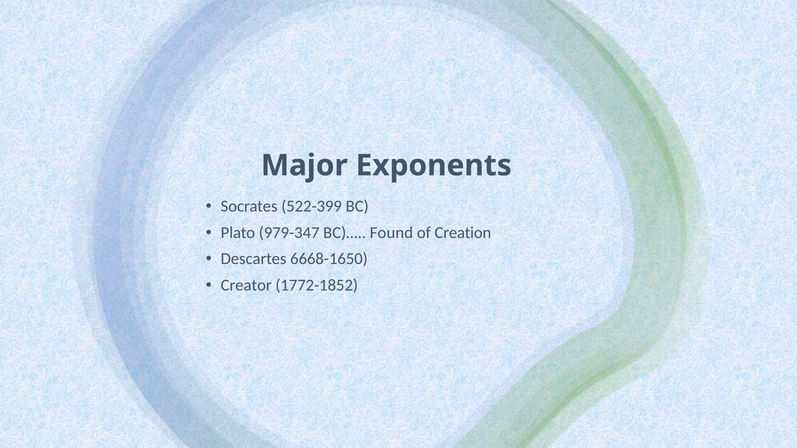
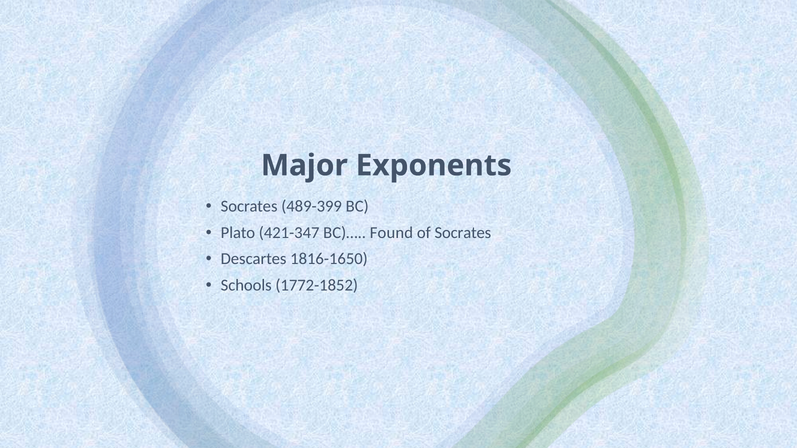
522-399: 522-399 -> 489-399
979-347: 979-347 -> 421-347
of Creation: Creation -> Socrates
6668-1650: 6668-1650 -> 1816-1650
Creator: Creator -> Schools
